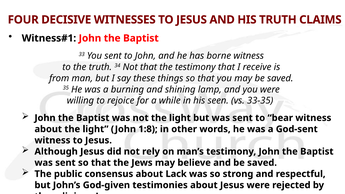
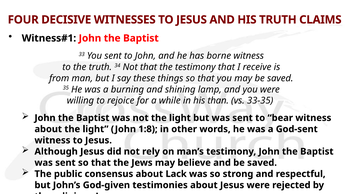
seen: seen -> than
